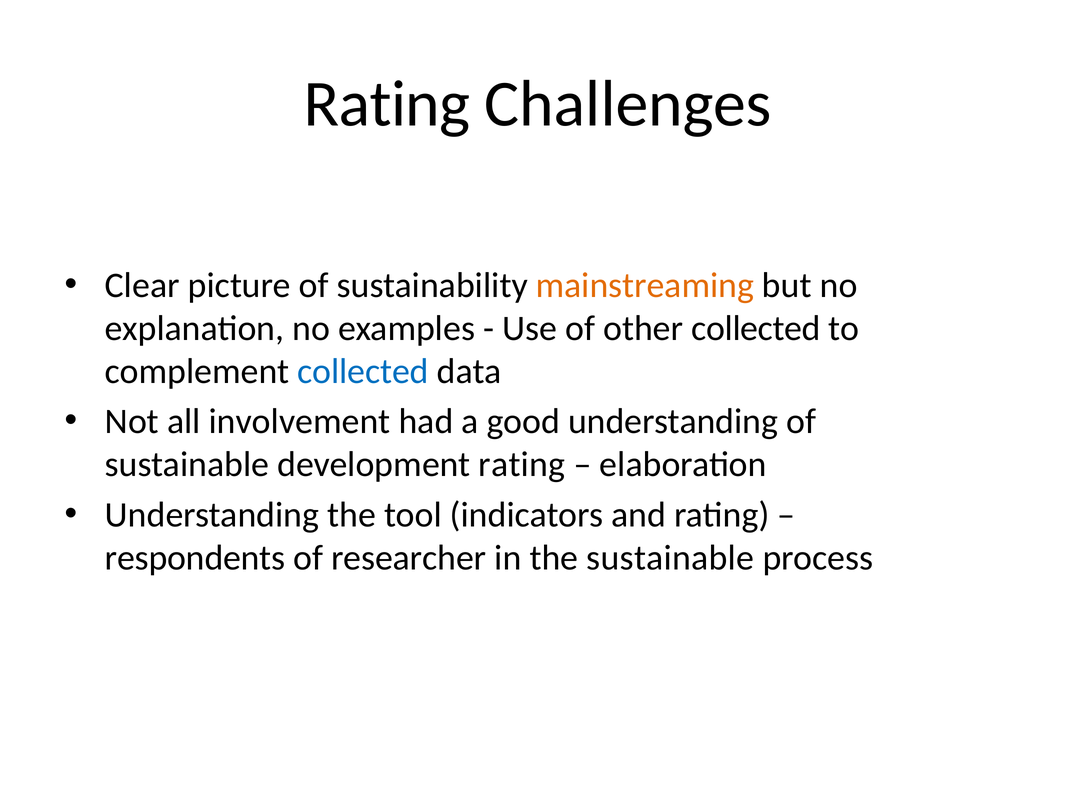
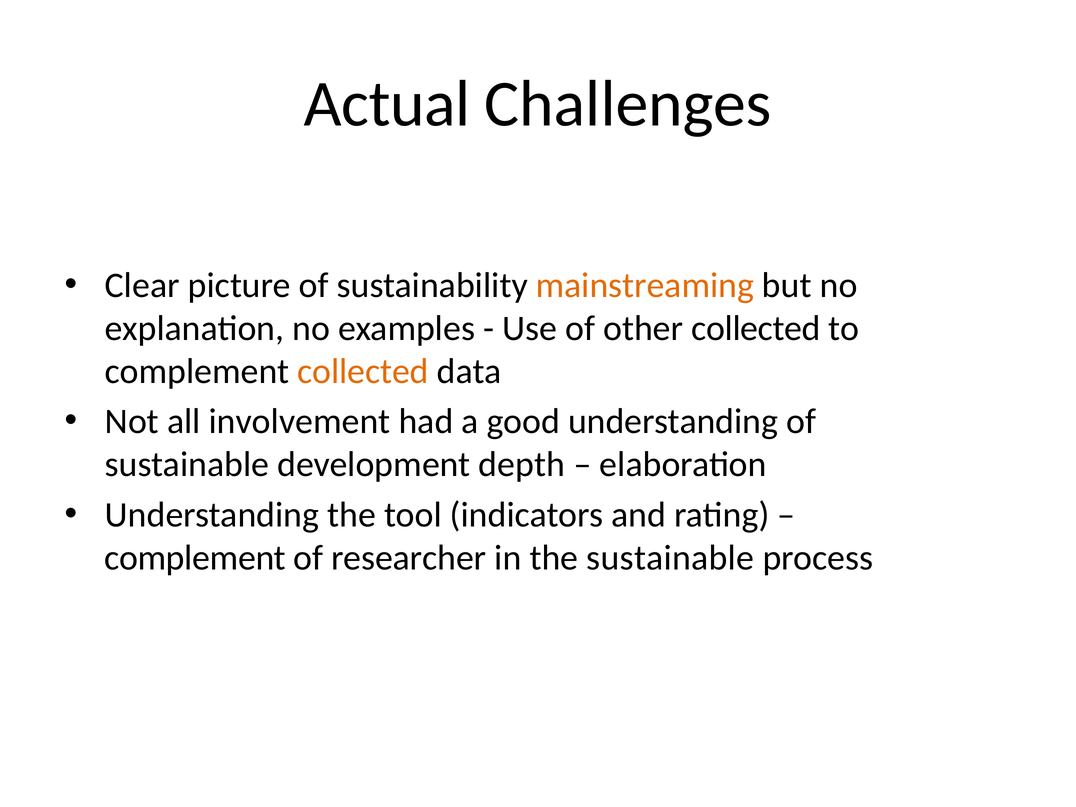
Rating at (387, 104): Rating -> Actual
collected at (363, 371) colour: blue -> orange
development rating: rating -> depth
respondents at (195, 558): respondents -> complement
